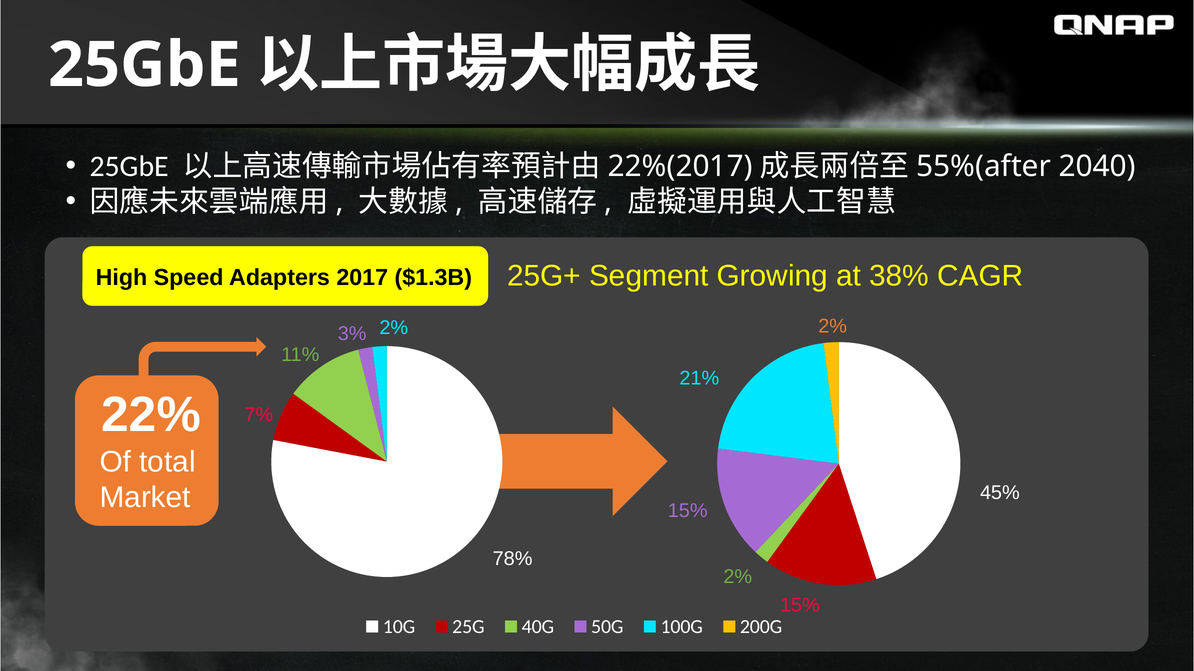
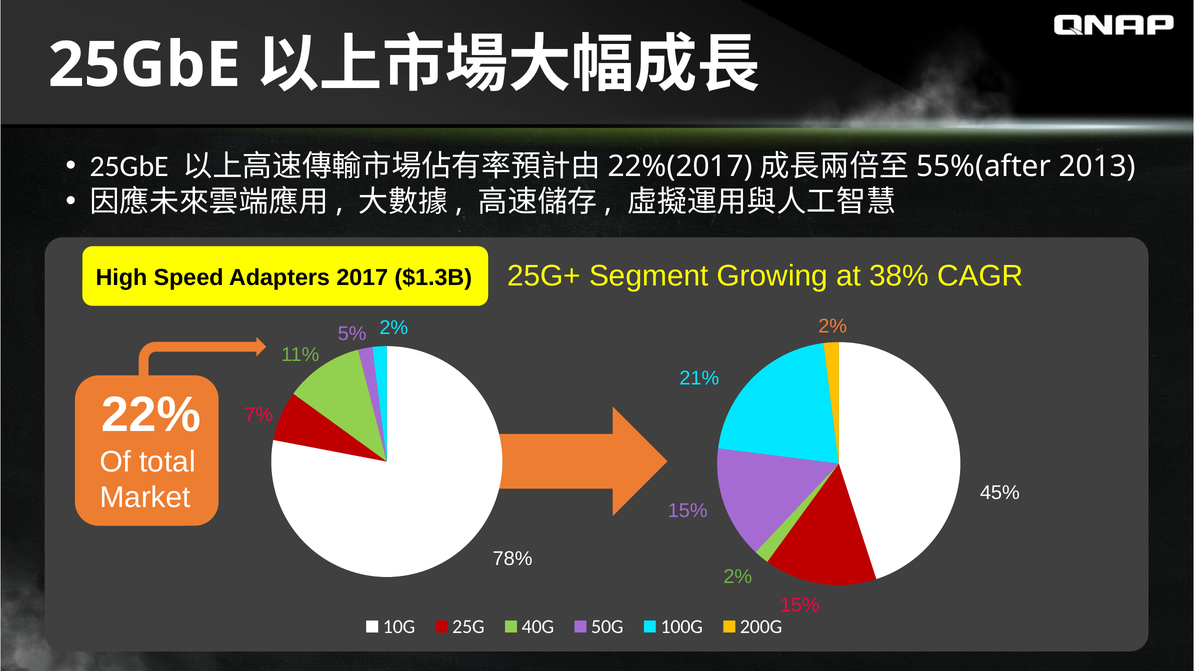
2040: 2040 -> 2013
3%: 3% -> 5%
